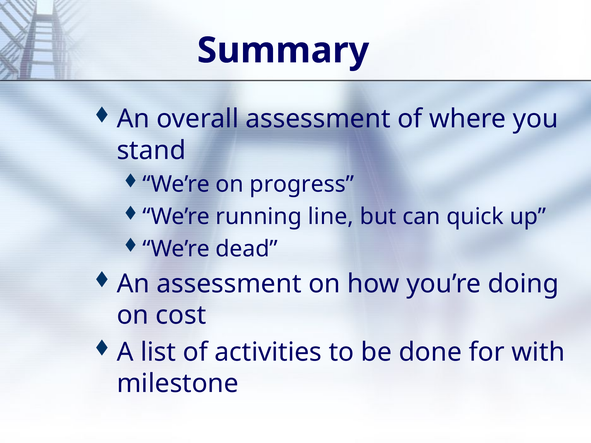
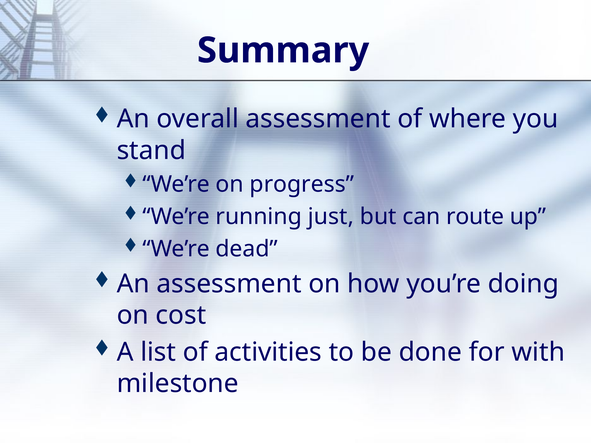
line: line -> just
quick: quick -> route
